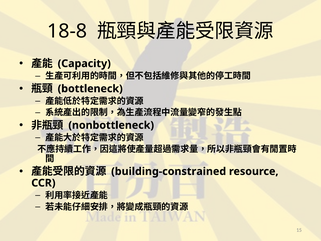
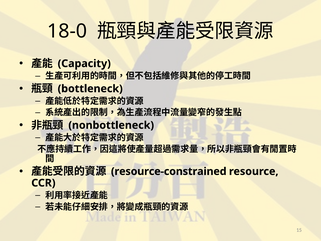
18-8: 18-8 -> 18-0
building-constrained: building-constrained -> resource-constrained
